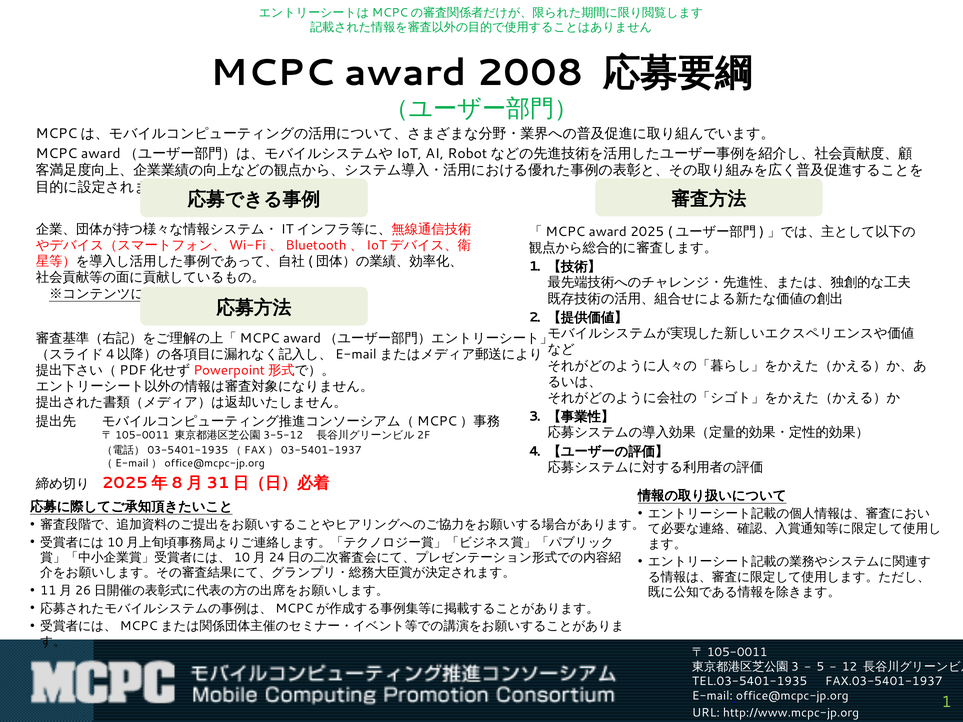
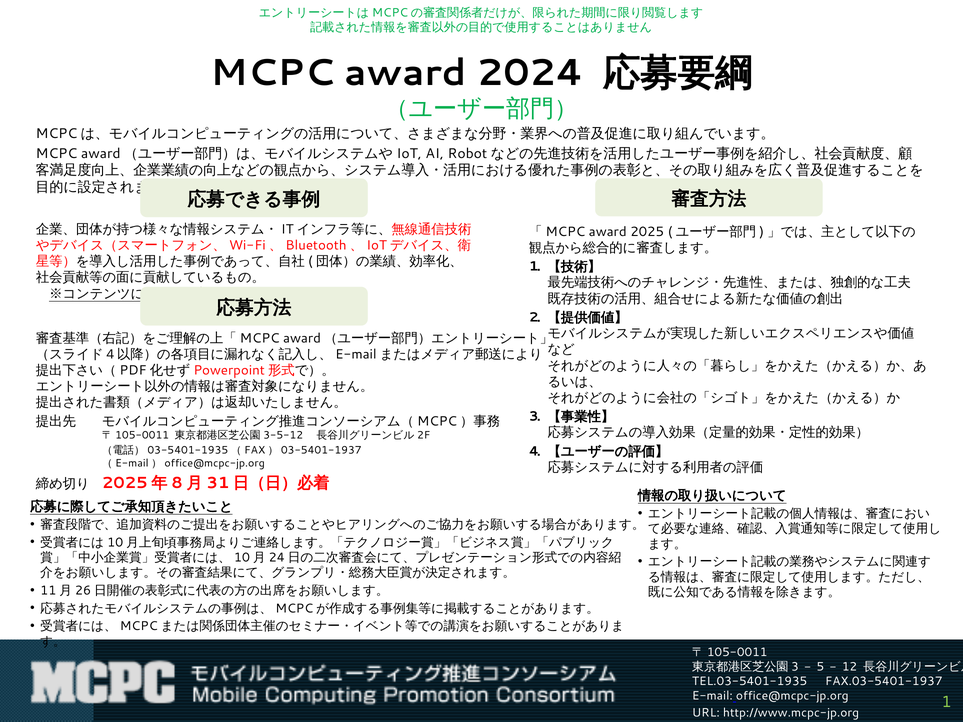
2008: 2008 -> 2024
